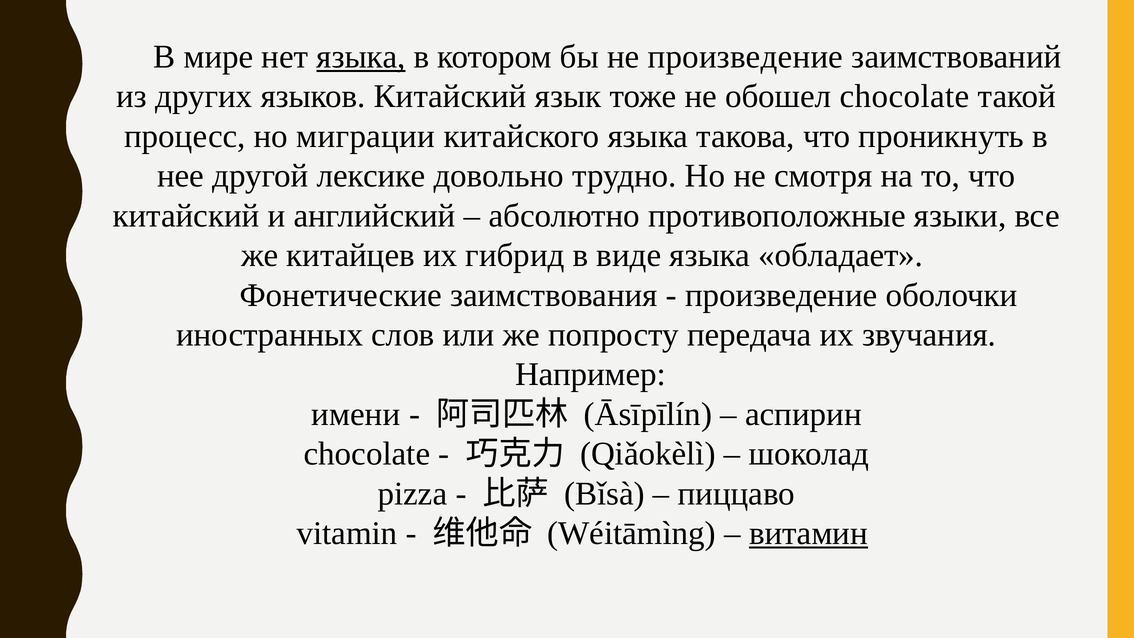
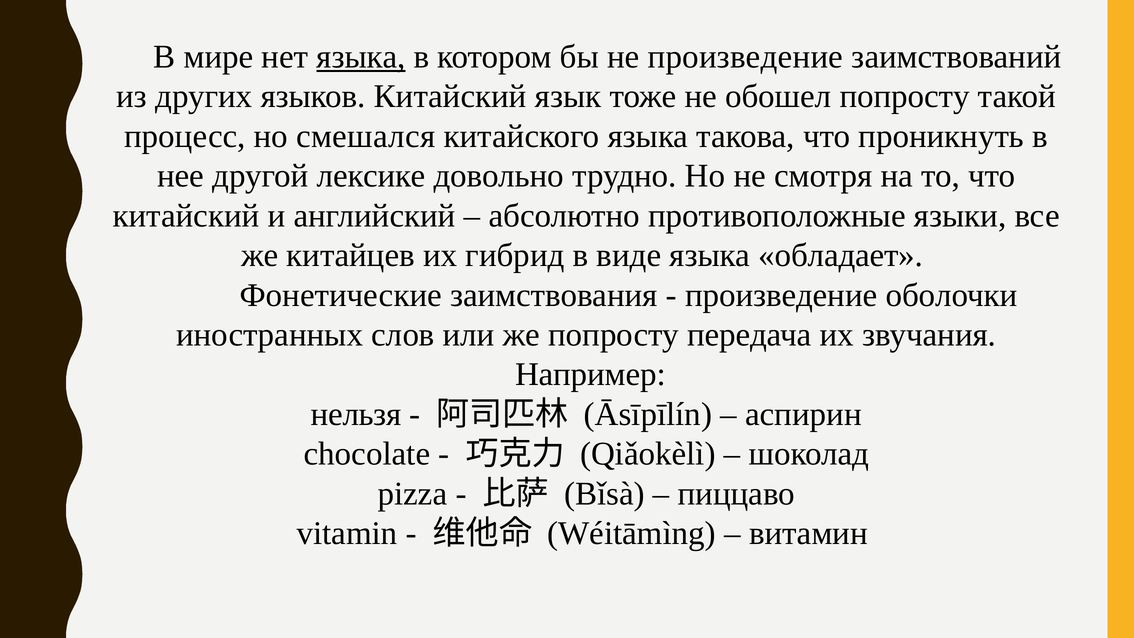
обошел chocolate: chocolate -> попросту
миграции: миграции -> смешался
имени: имени -> нельзя
витамин underline: present -> none
